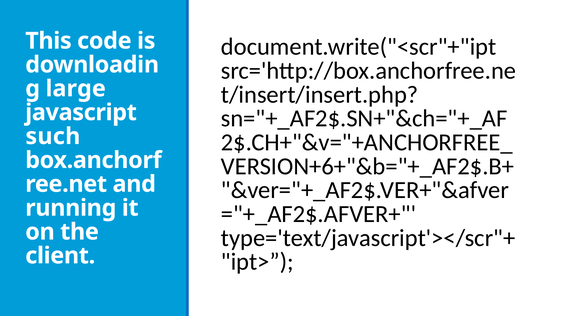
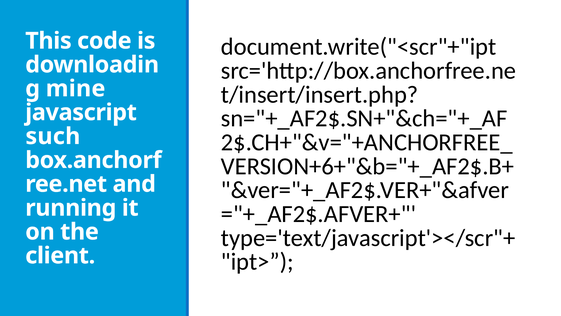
large: large -> mine
